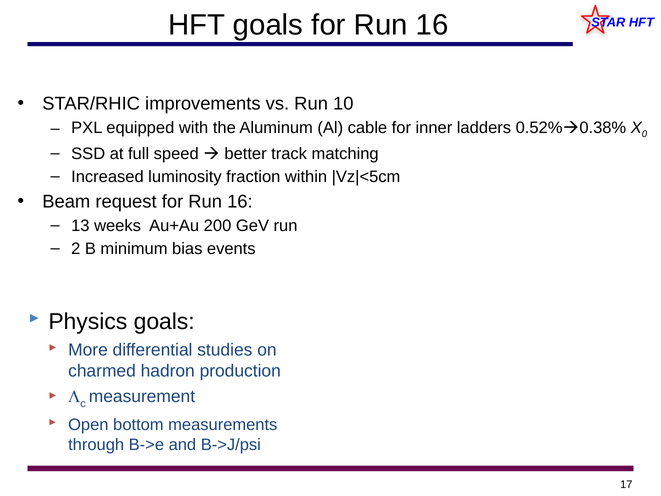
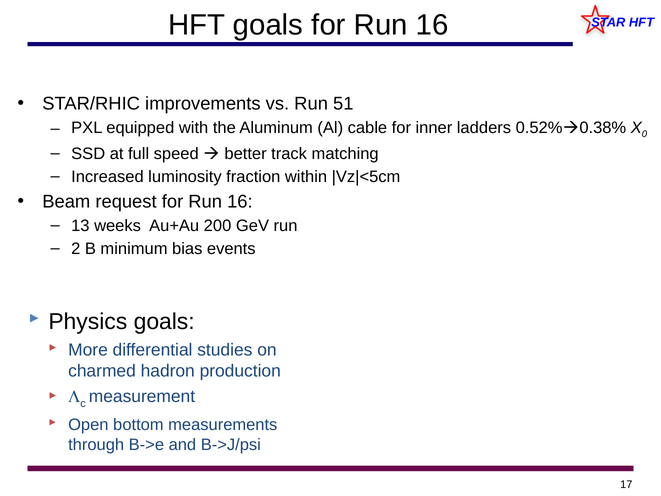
10: 10 -> 51
